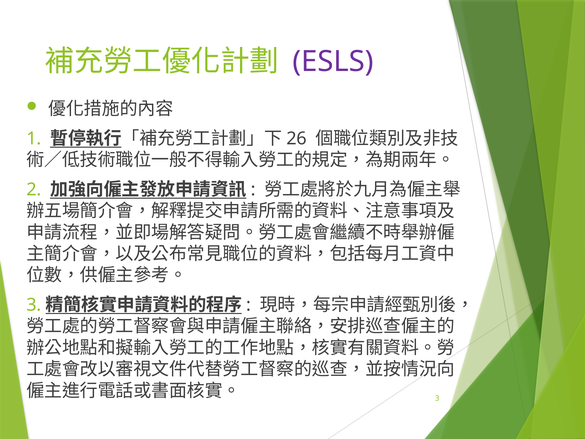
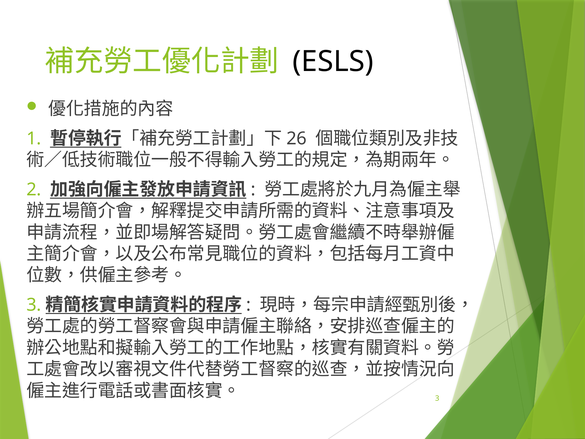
ESLS colour: purple -> black
